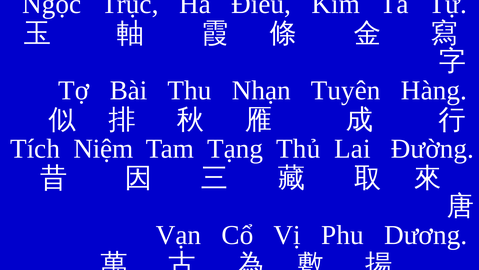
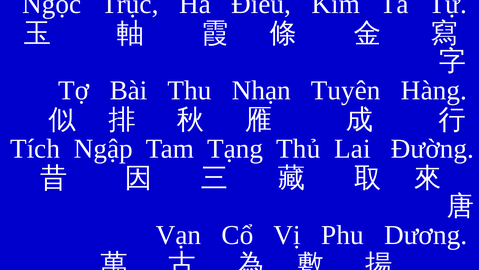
Niệm: Niệm -> Ngập
